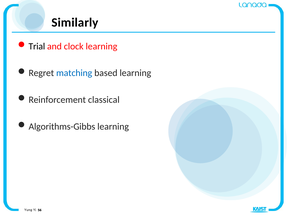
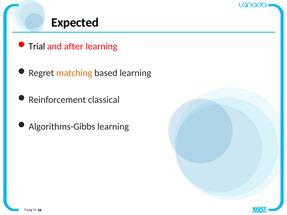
Similarly: Similarly -> Expected
clock: clock -> after
matching colour: blue -> orange
